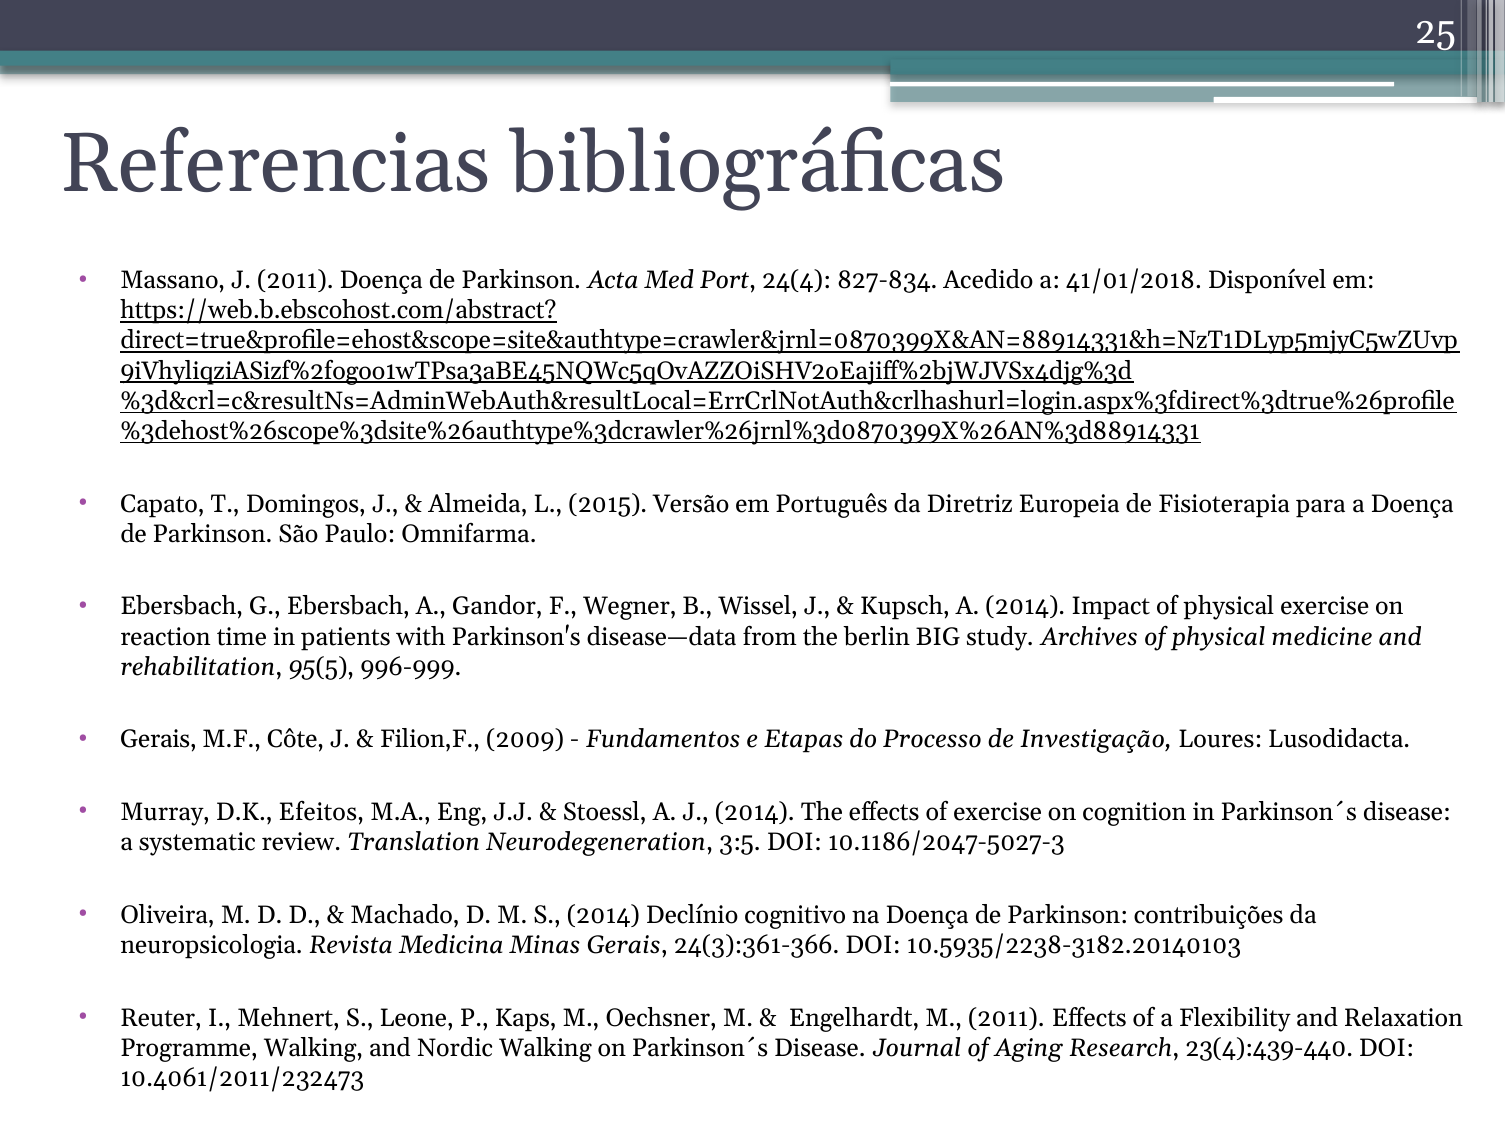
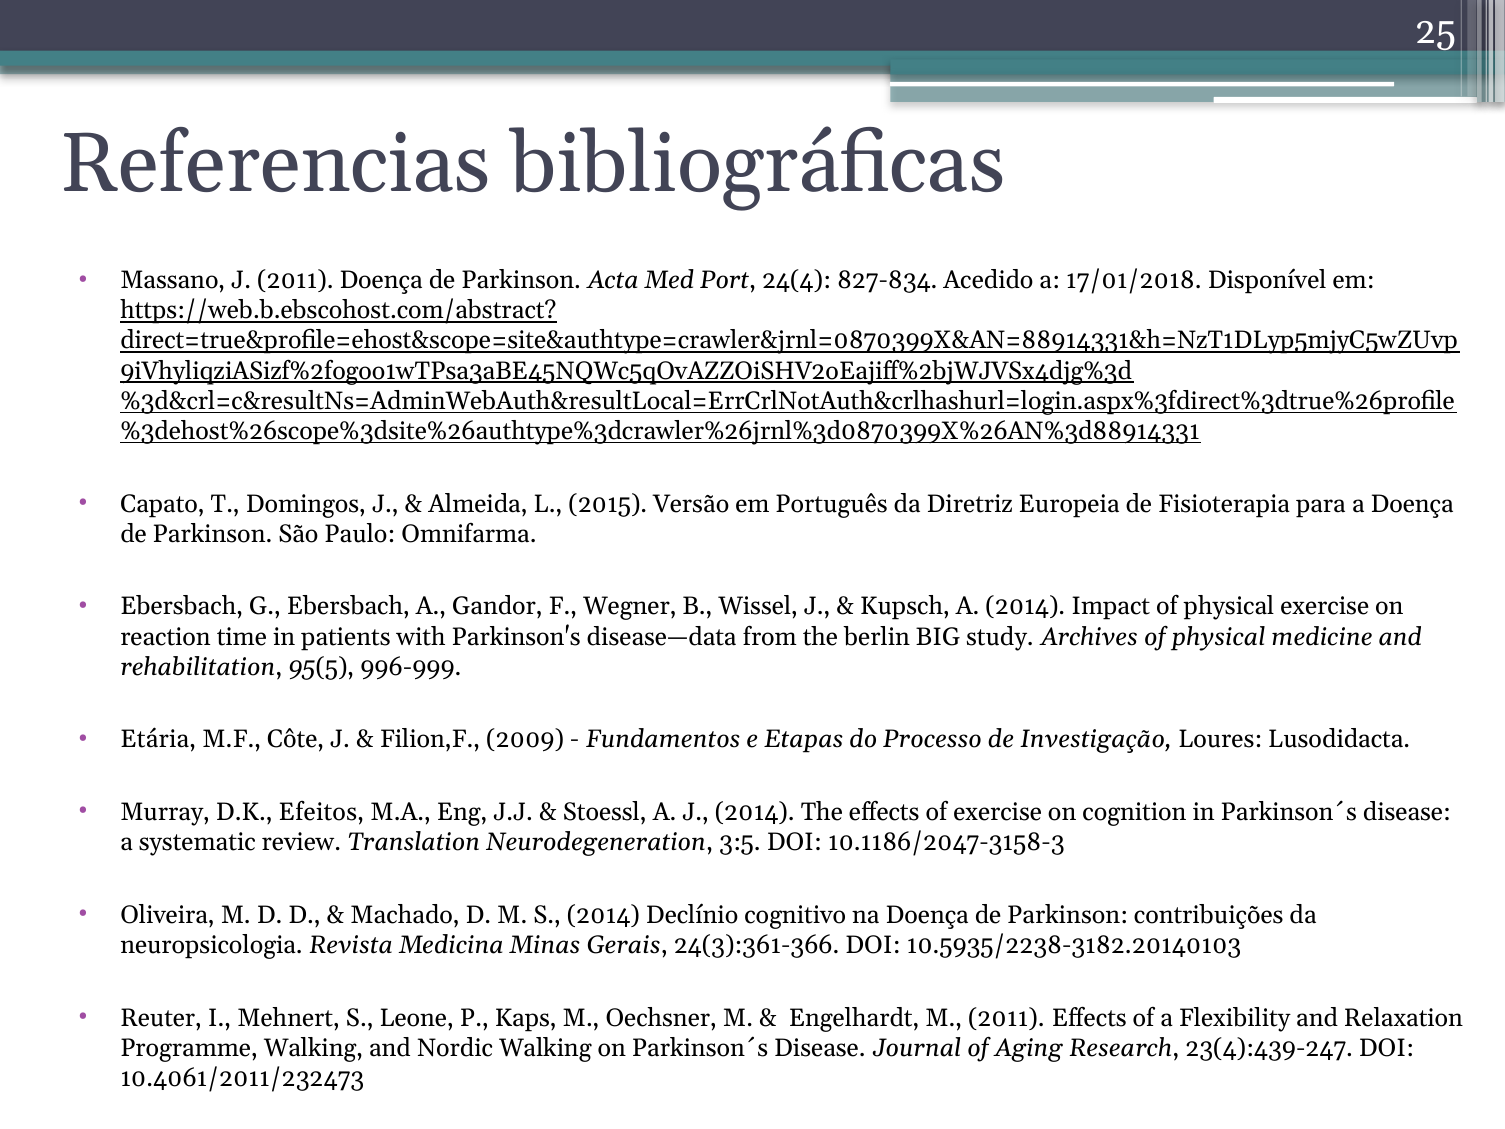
41/01/2018: 41/01/2018 -> 17/01/2018
Gerais at (158, 739): Gerais -> Etária
10.1186/2047-5027-3: 10.1186/2047-5027-3 -> 10.1186/2047-3158-3
23(4):439-440: 23(4):439-440 -> 23(4):439-247
